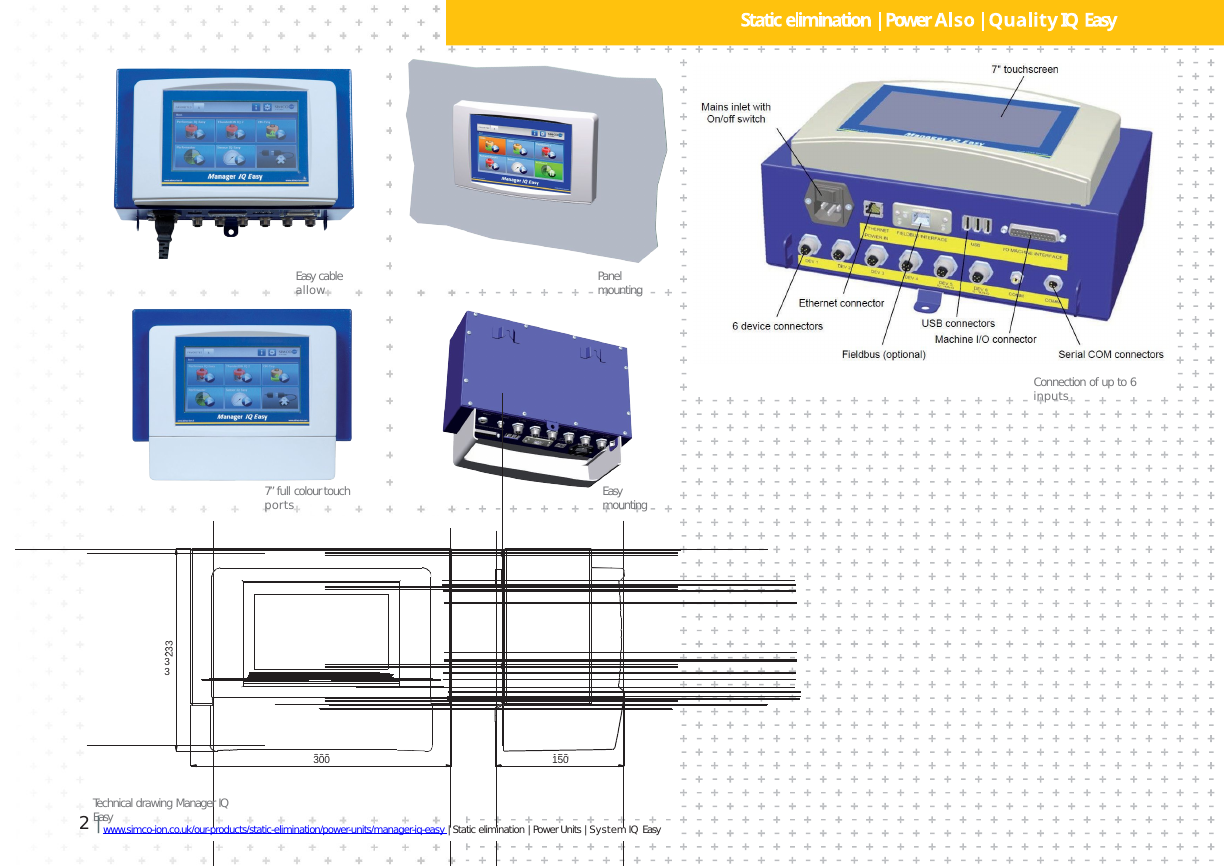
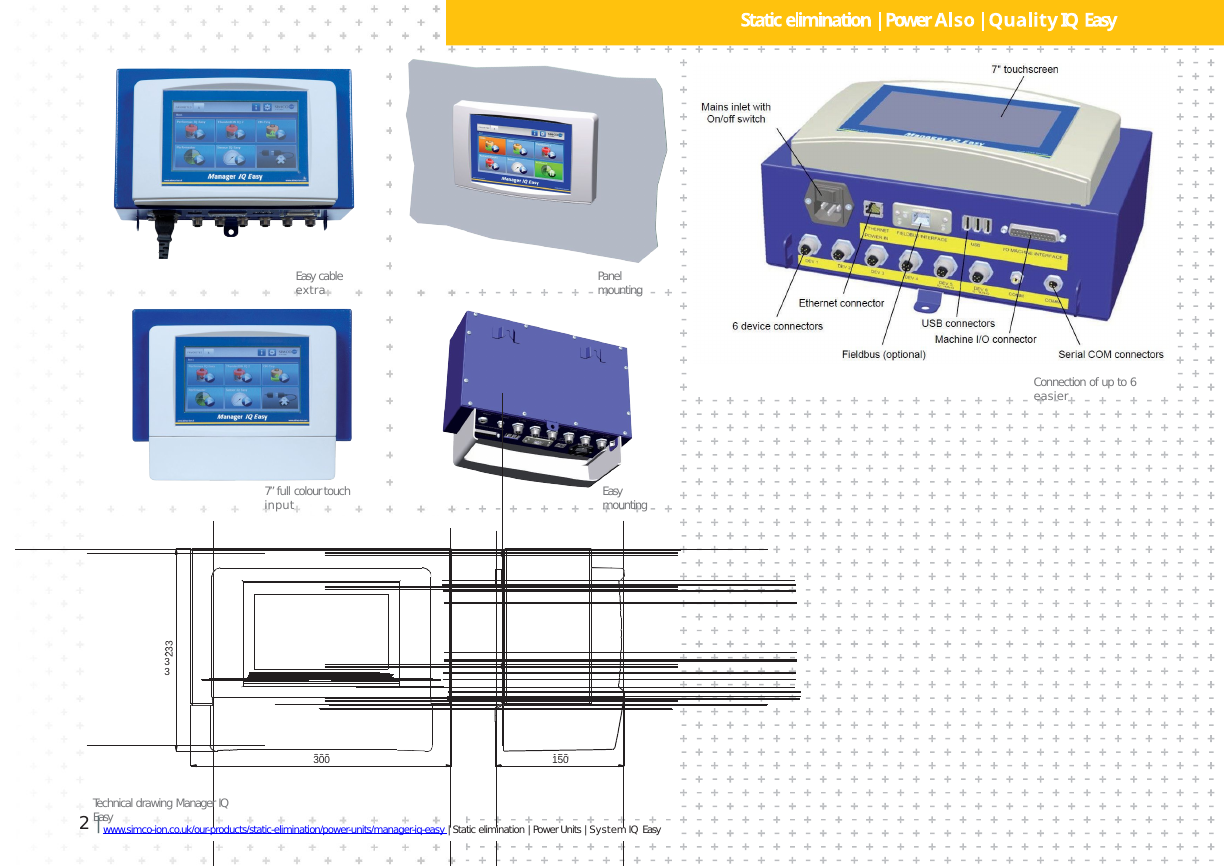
allow: allow -> extra
inputs: inputs -> easier
ports: ports -> input
